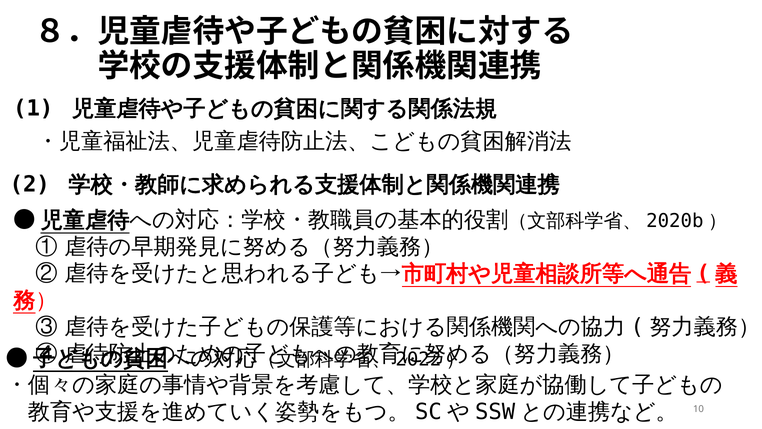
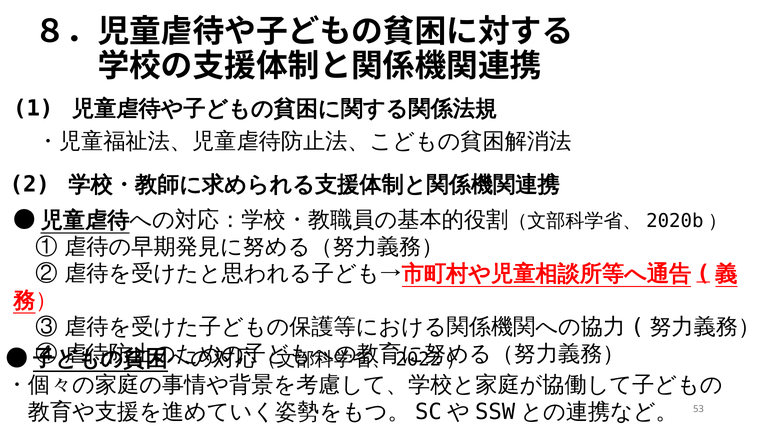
10: 10 -> 53
